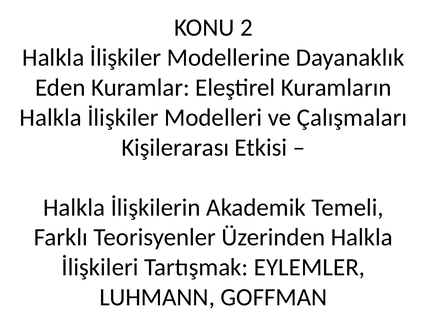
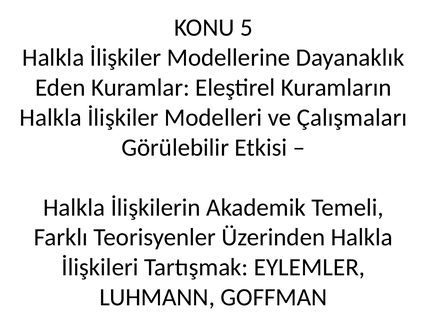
2: 2 -> 5
Kişilerarası: Kişilerarası -> Görülebilir
